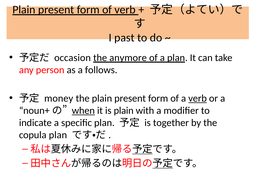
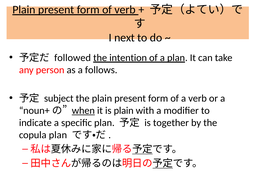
past: past -> next
occasion: occasion -> followed
anymore: anymore -> intention
money: money -> subject
verb at (198, 99) underline: present -> none
